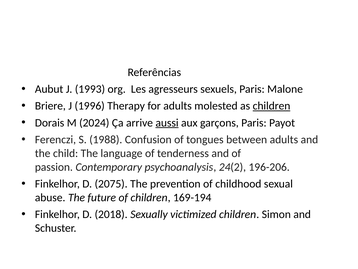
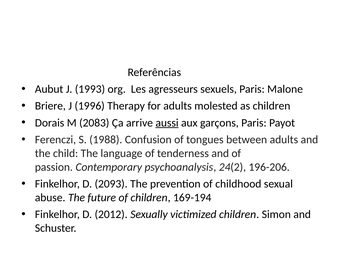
children at (272, 106) underline: present -> none
2024: 2024 -> 2083
2075: 2075 -> 2093
2018: 2018 -> 2012
